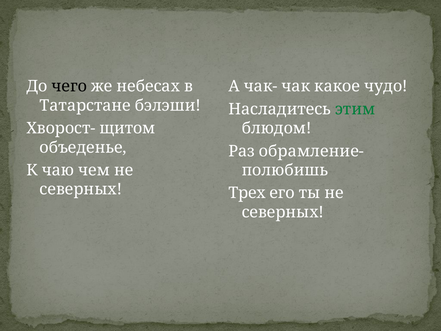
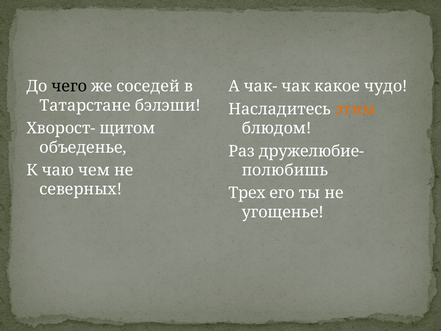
небесах: небесах -> соседей
этим colour: green -> orange
обрамление-: обрамление- -> дружелюбие-
северных at (283, 212): северных -> угощенье
